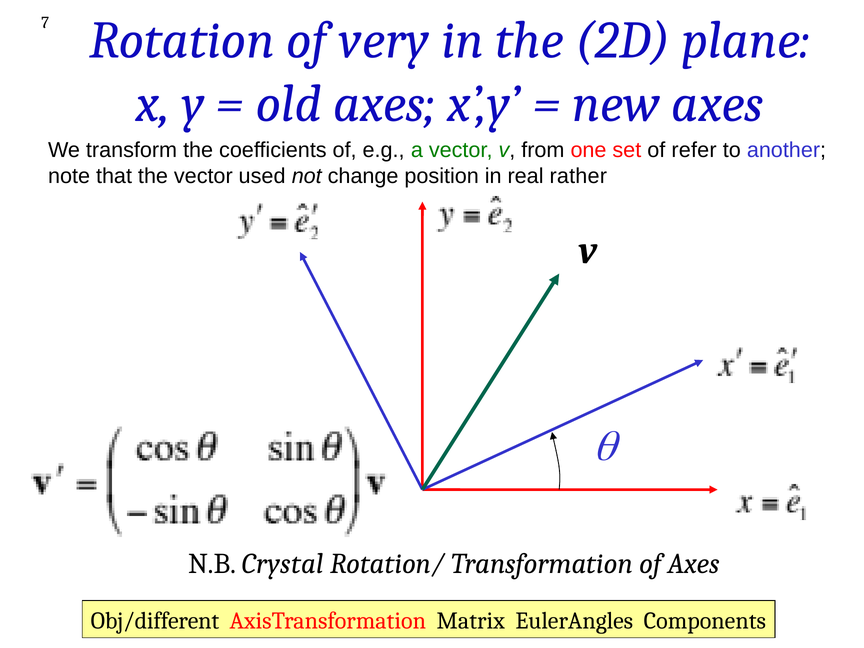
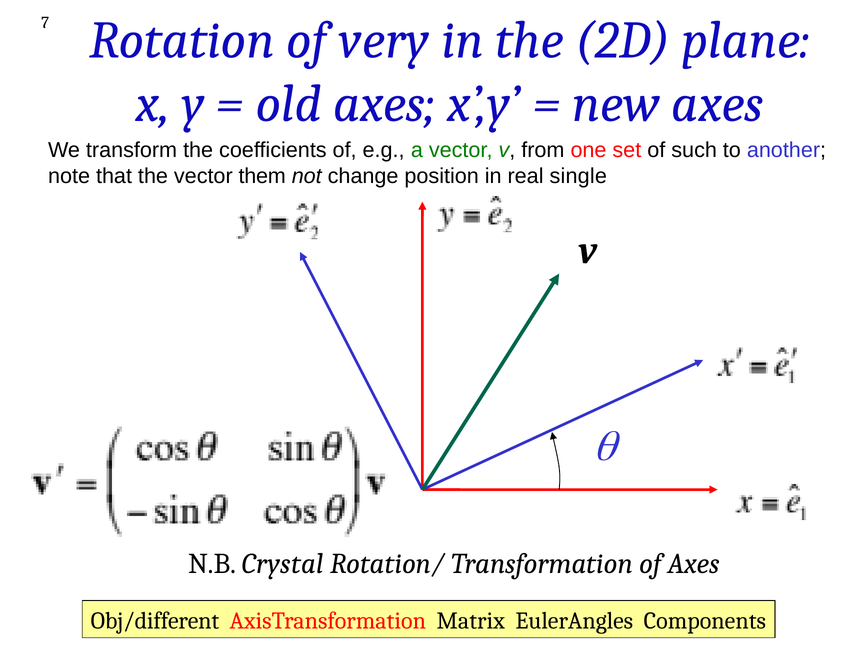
refer: refer -> such
used: used -> them
rather: rather -> single
